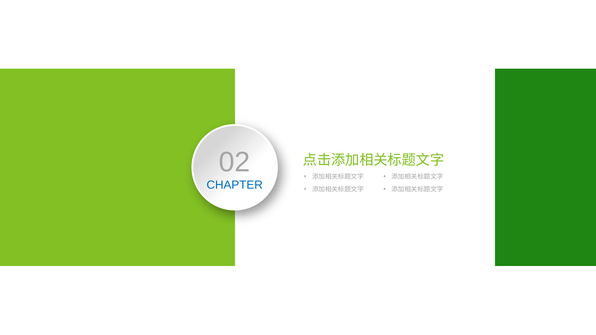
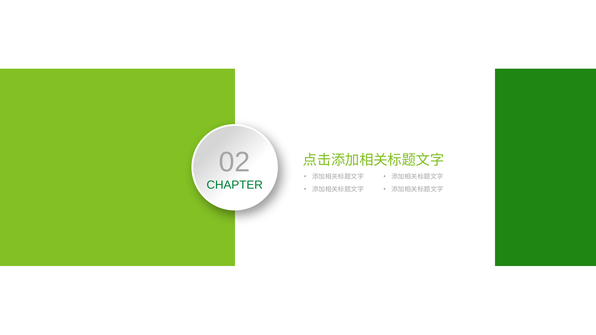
CHAPTER colour: blue -> green
